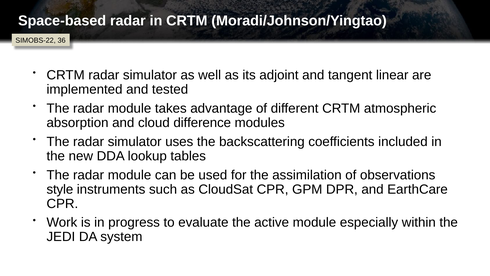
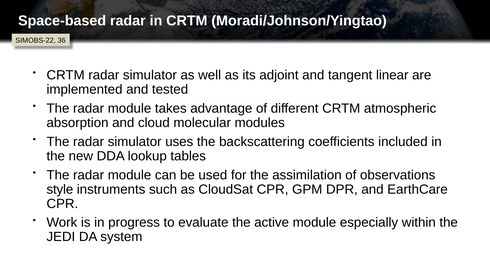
difference: difference -> molecular
